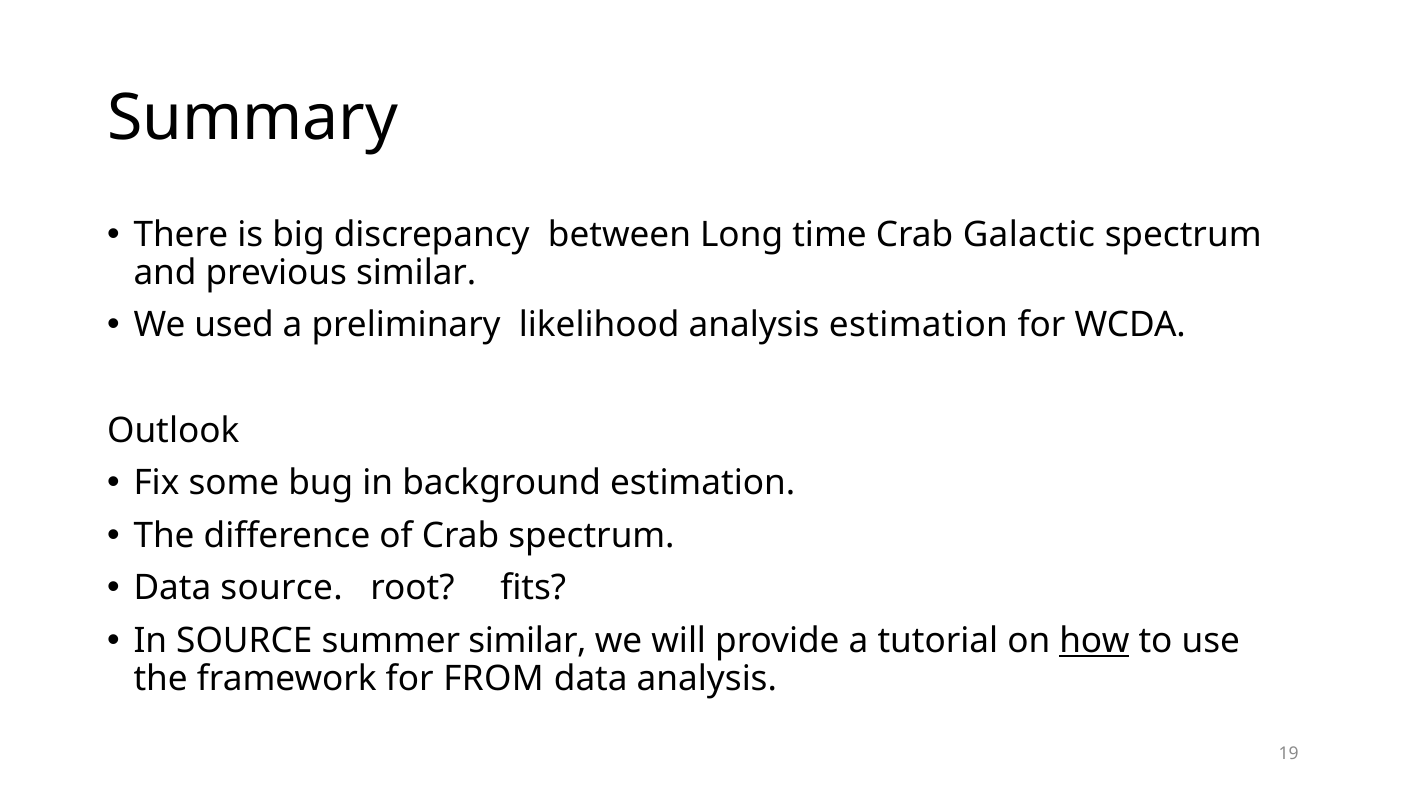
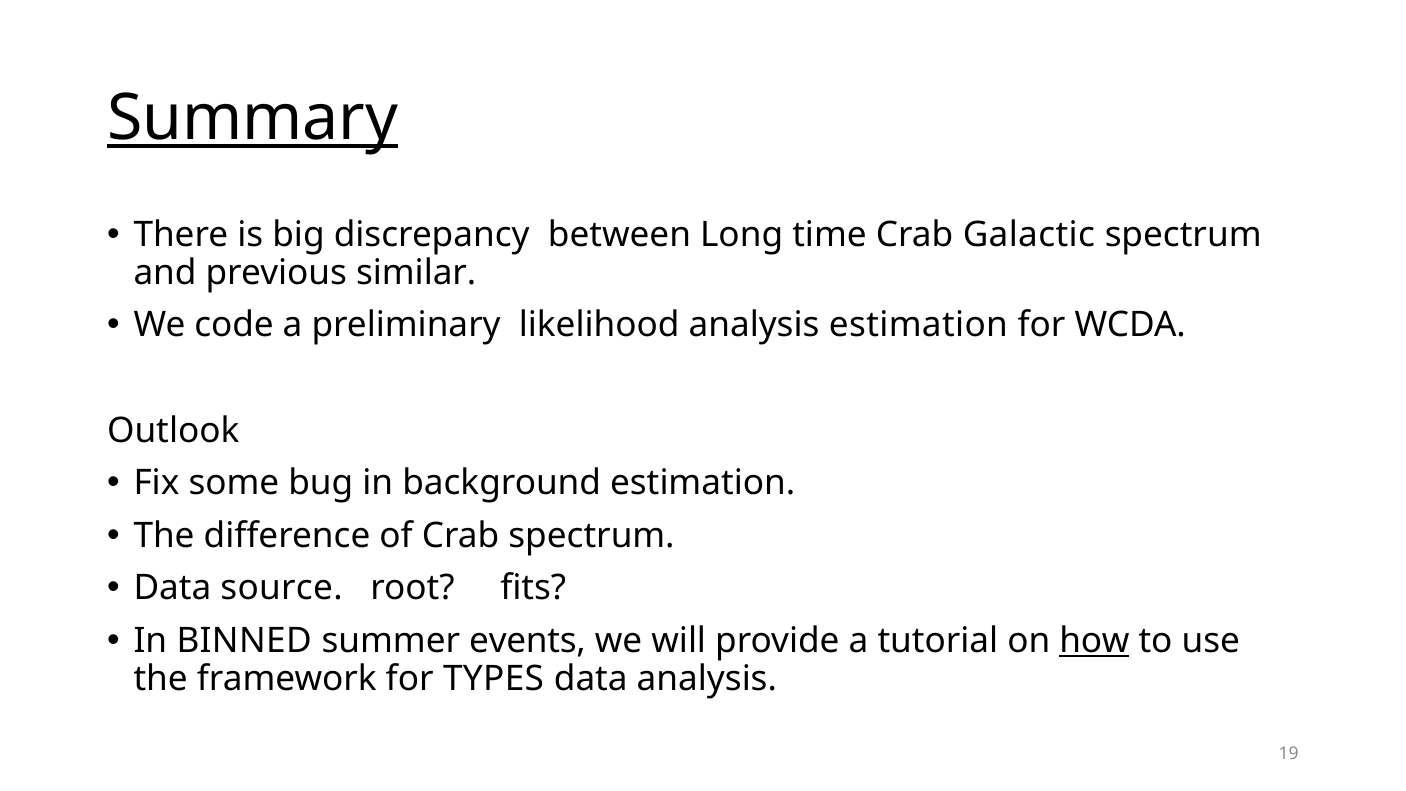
Summary underline: none -> present
used: used -> code
In SOURCE: SOURCE -> BINNED
summer similar: similar -> events
FROM: FROM -> TYPES
